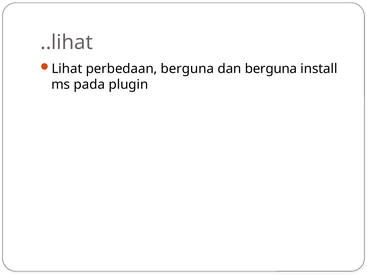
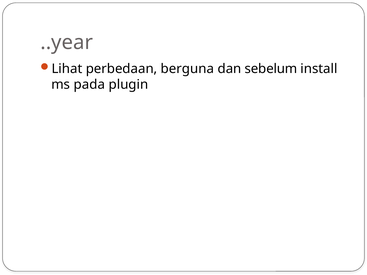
..lihat: ..lihat -> ..year
dan berguna: berguna -> sebelum
